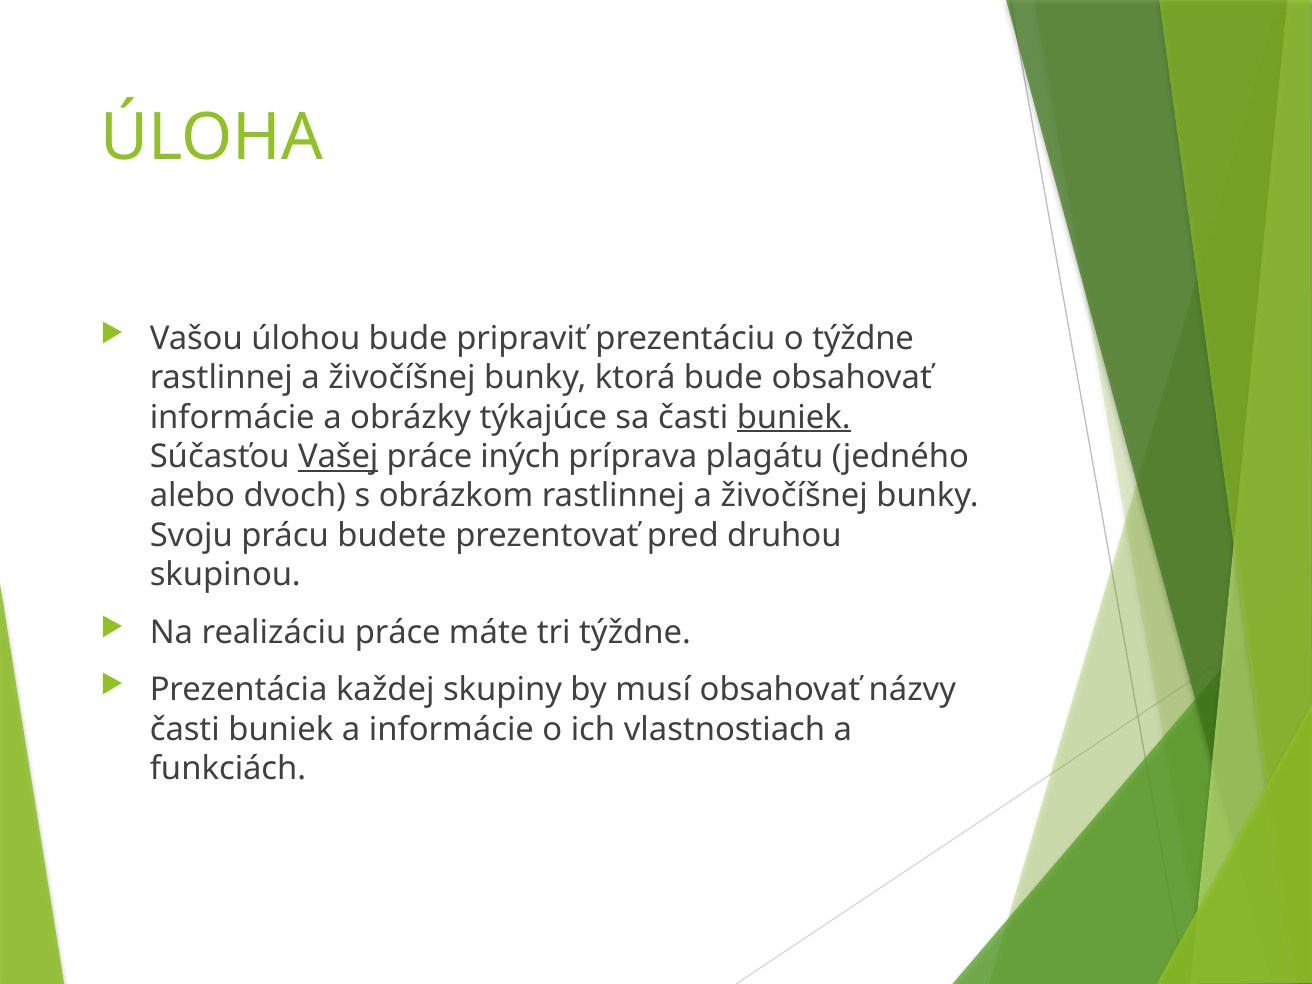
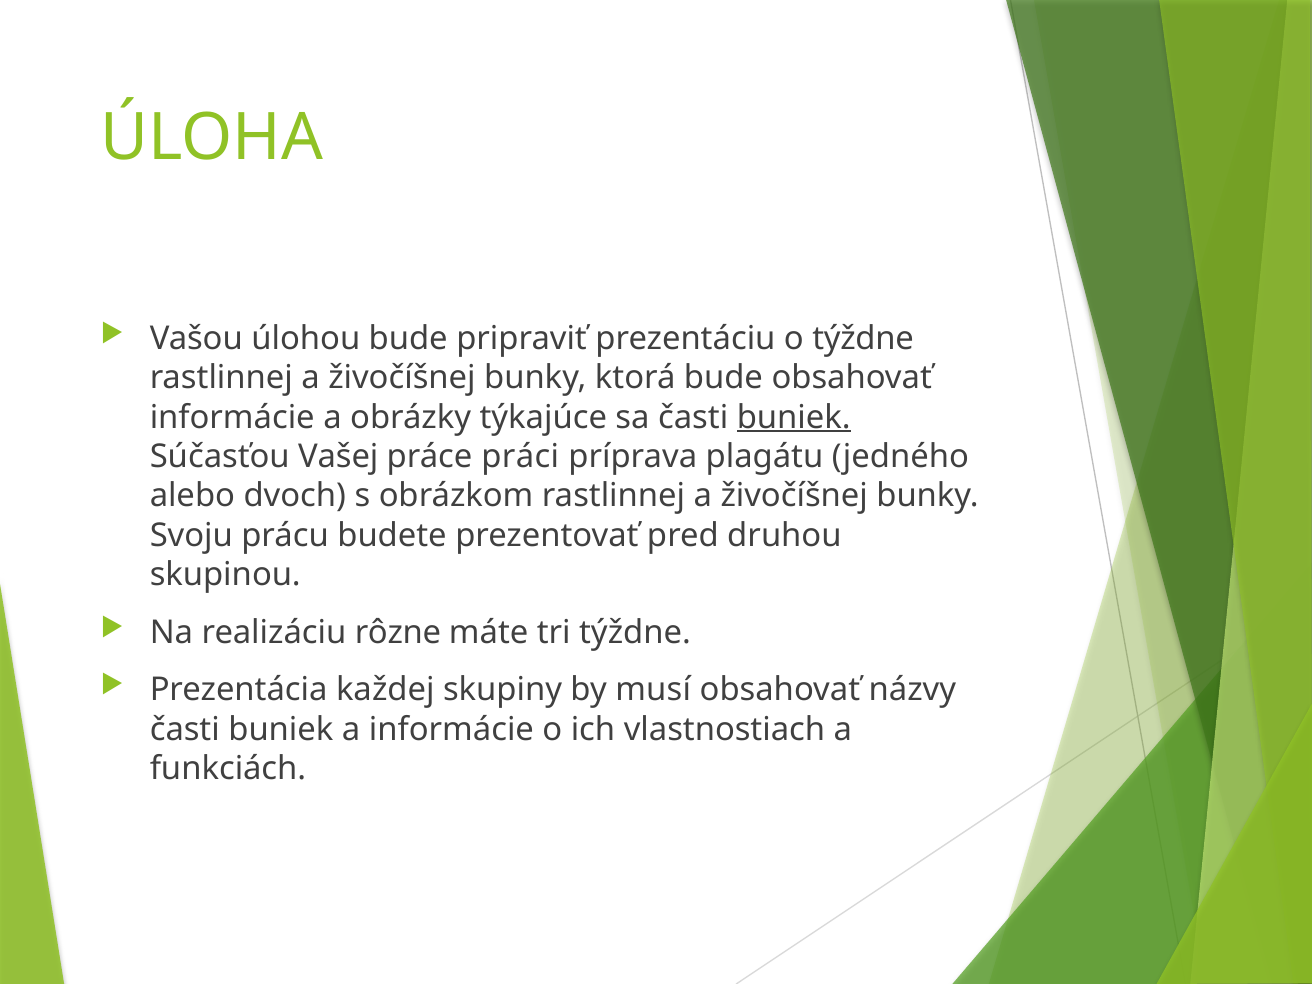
Vašej underline: present -> none
iných: iných -> práci
realizáciu práce: práce -> rôzne
